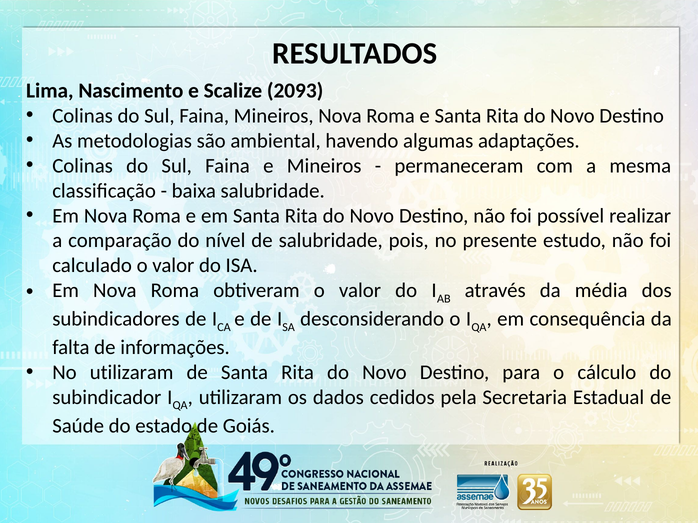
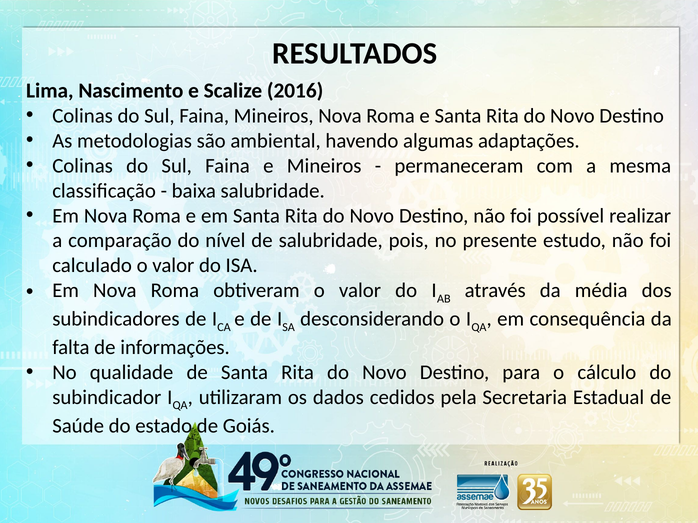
2093: 2093 -> 2016
No utilizaram: utilizaram -> qualidade
